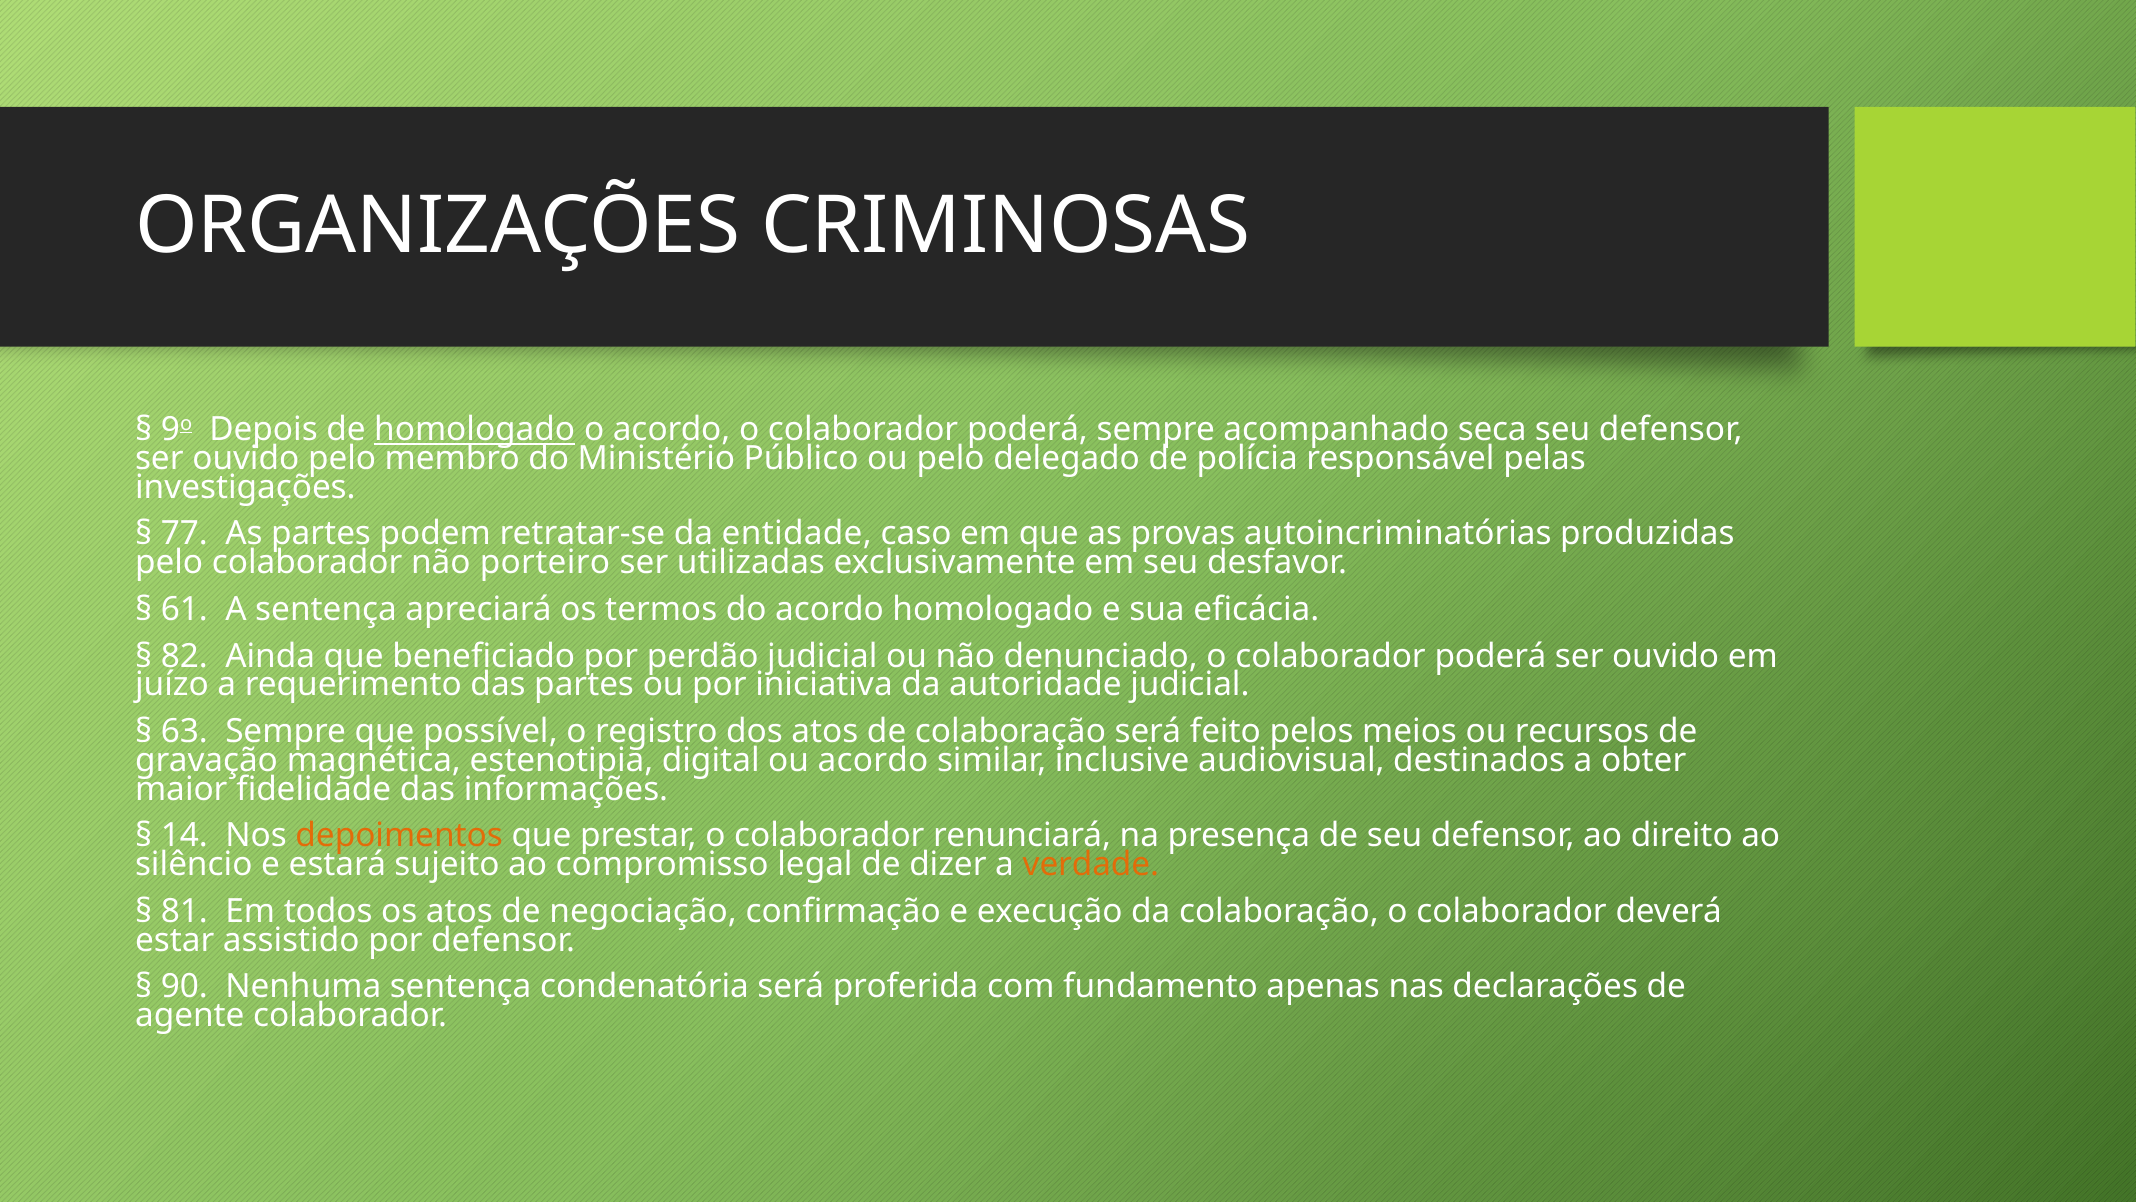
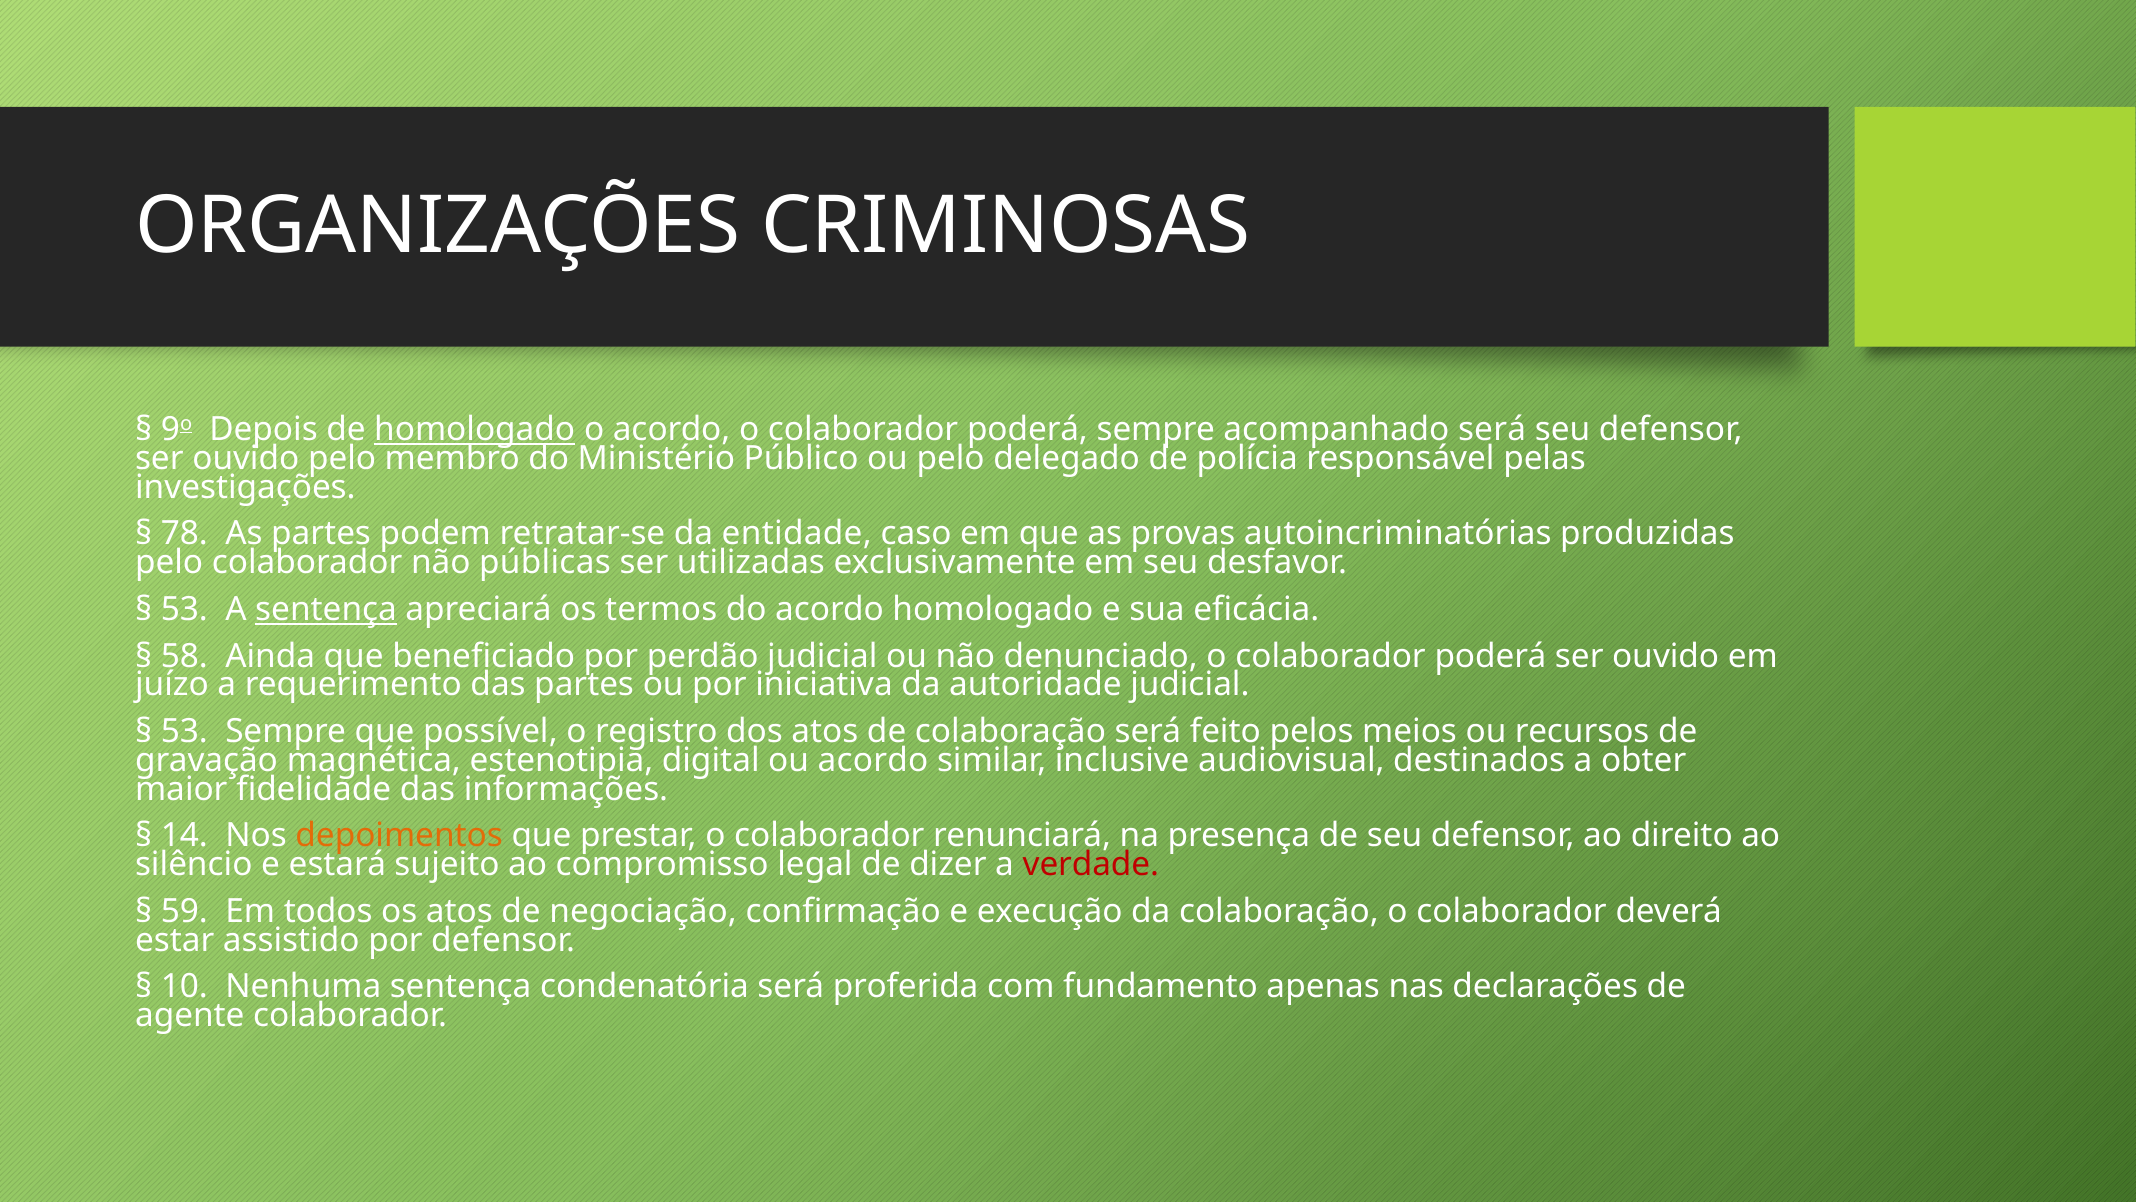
acompanhado seca: seca -> será
77: 77 -> 78
porteiro: porteiro -> públicas
61 at (184, 609): 61 -> 53
sentença at (326, 609) underline: none -> present
82: 82 -> 58
63 at (184, 731): 63 -> 53
verdade colour: orange -> red
81: 81 -> 59
90: 90 -> 10
